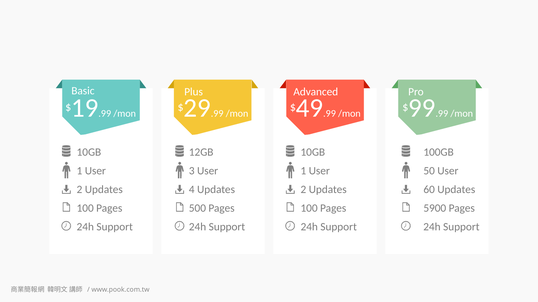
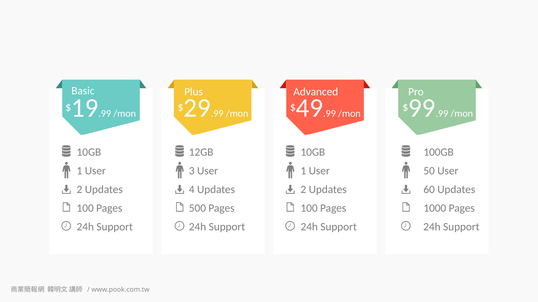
5900: 5900 -> 1000
